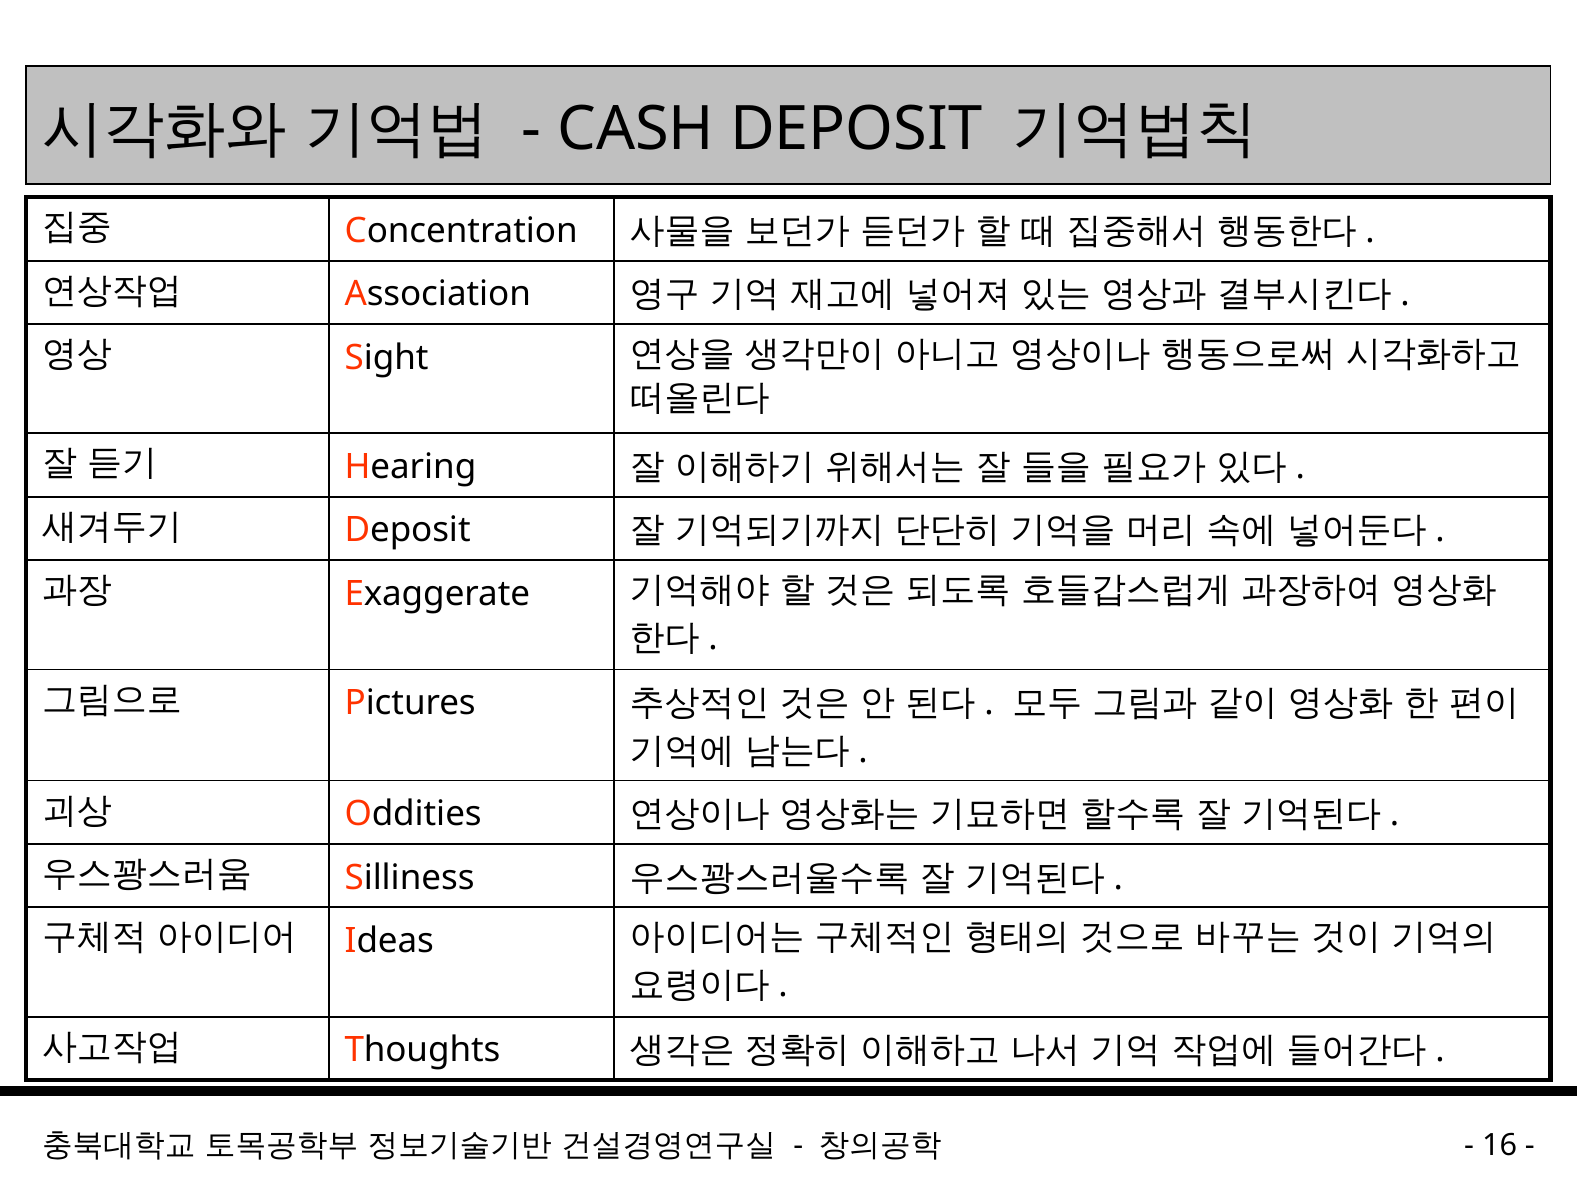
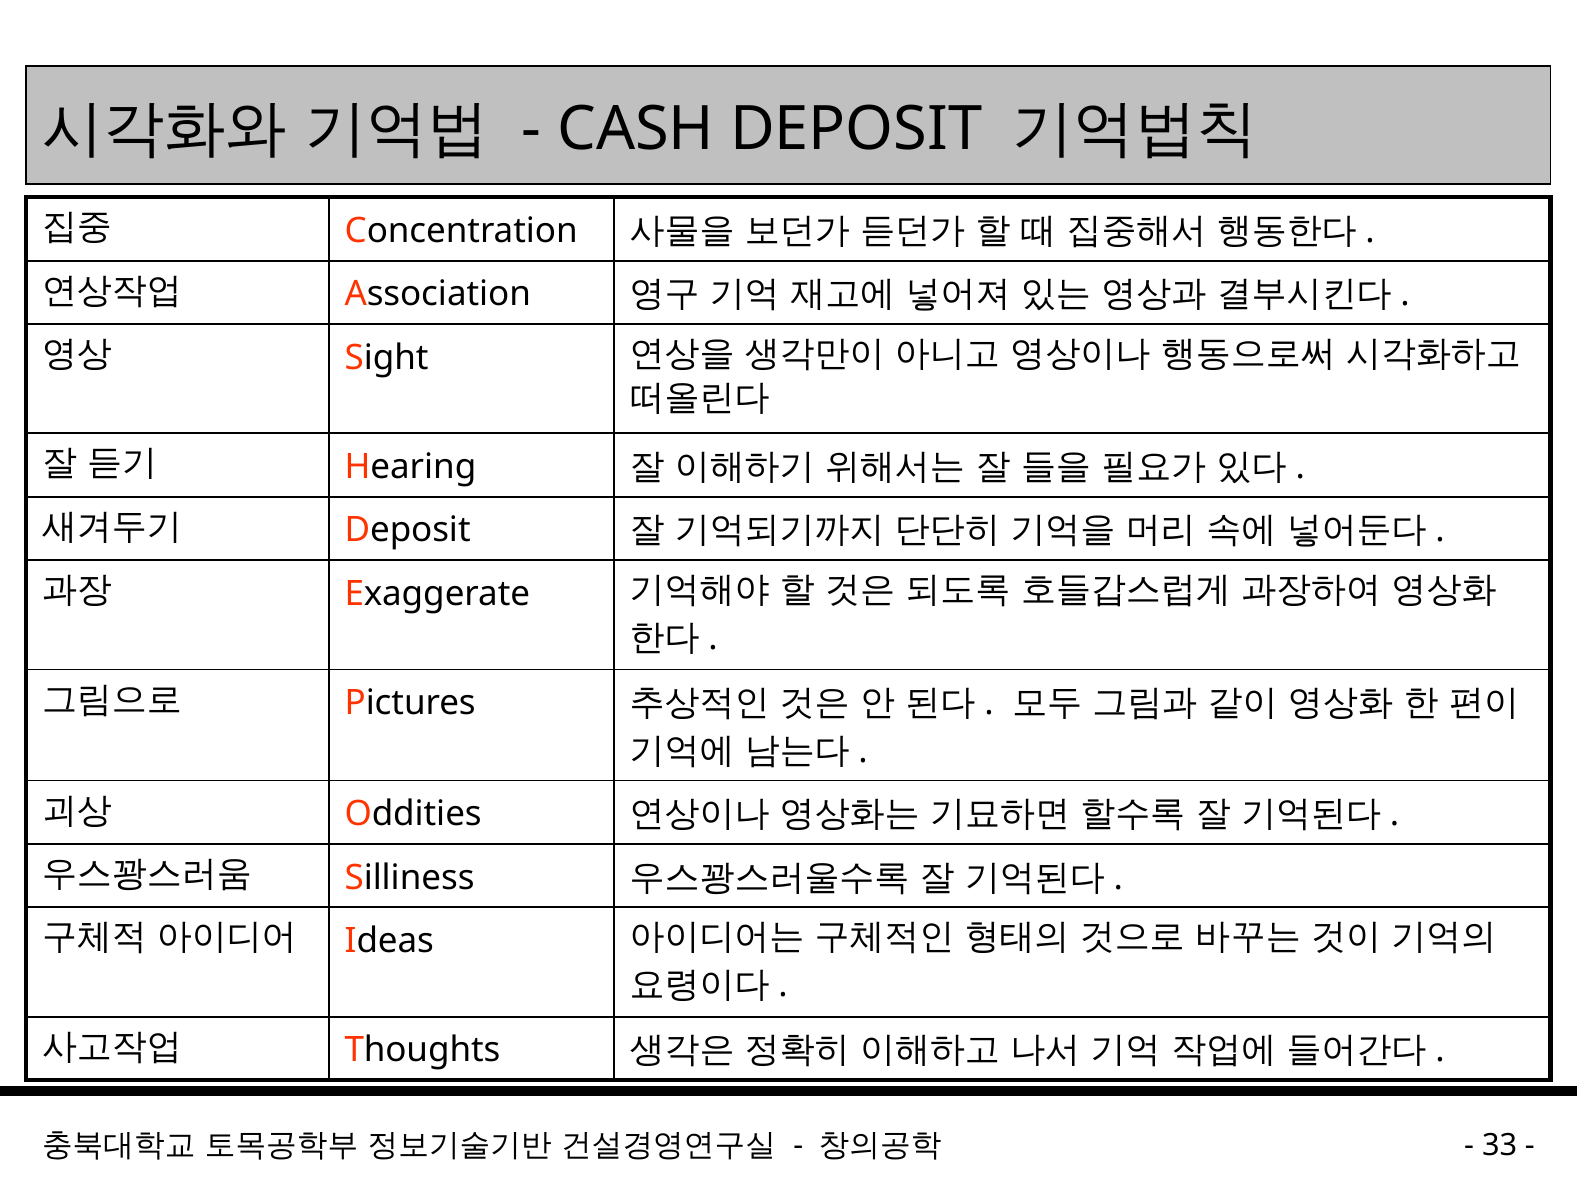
16: 16 -> 33
